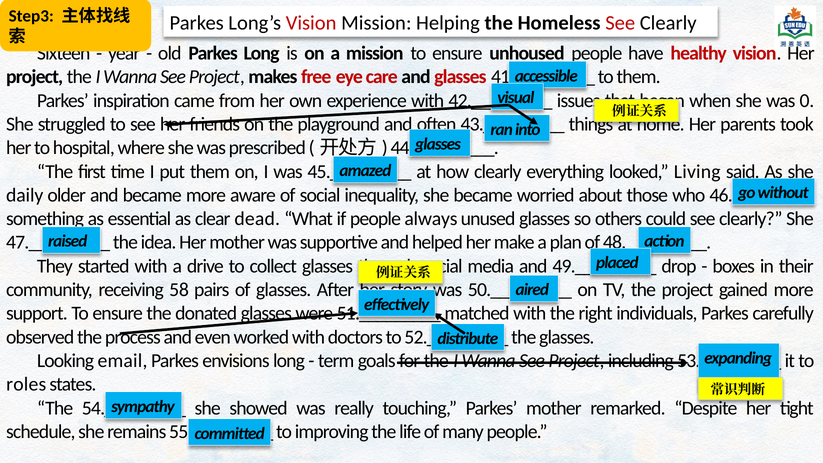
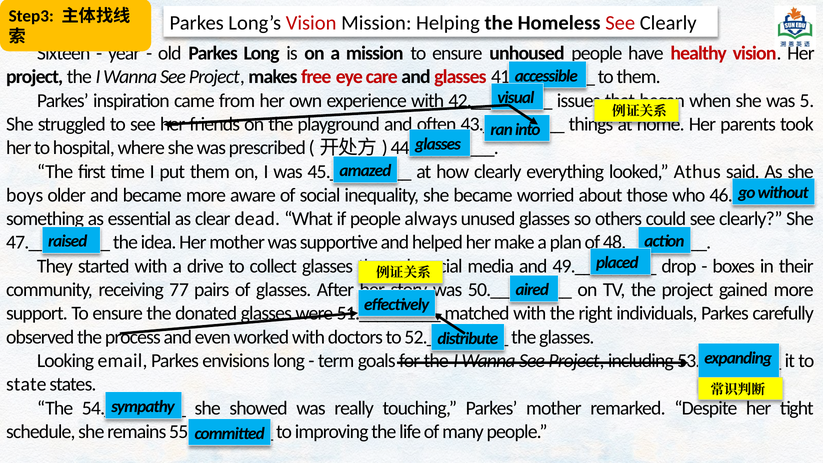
0: 0 -> 5
Living: Living -> Athus
daily: daily -> boys
58: 58 -> 77
roles: roles -> state
